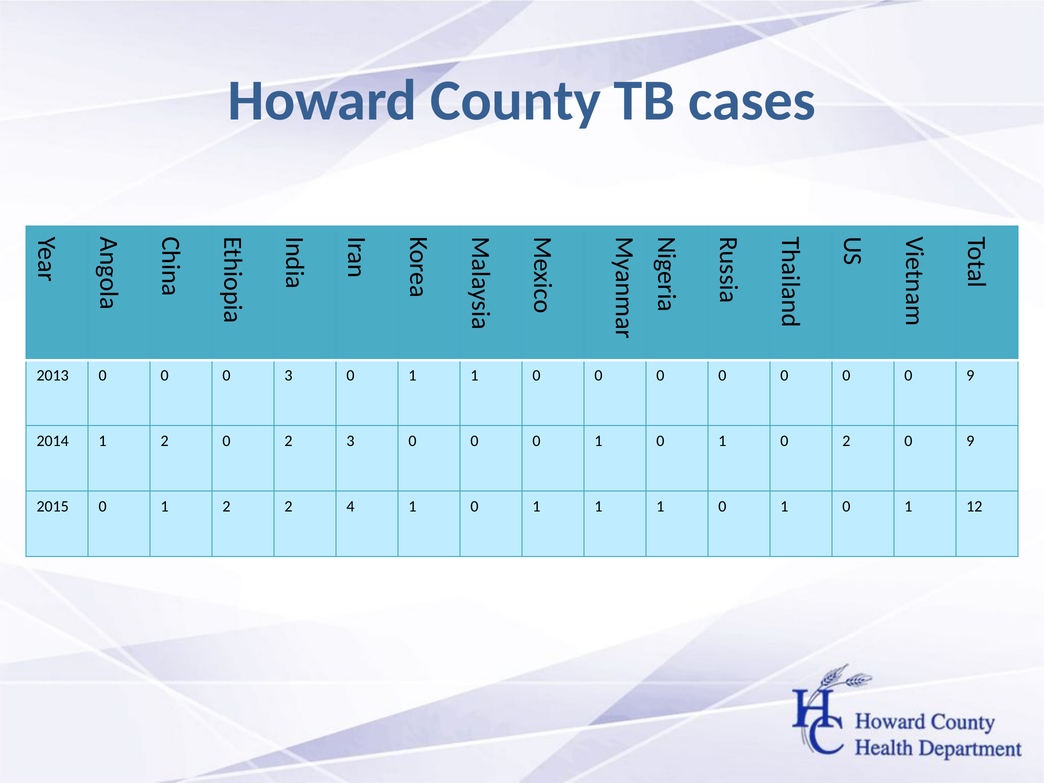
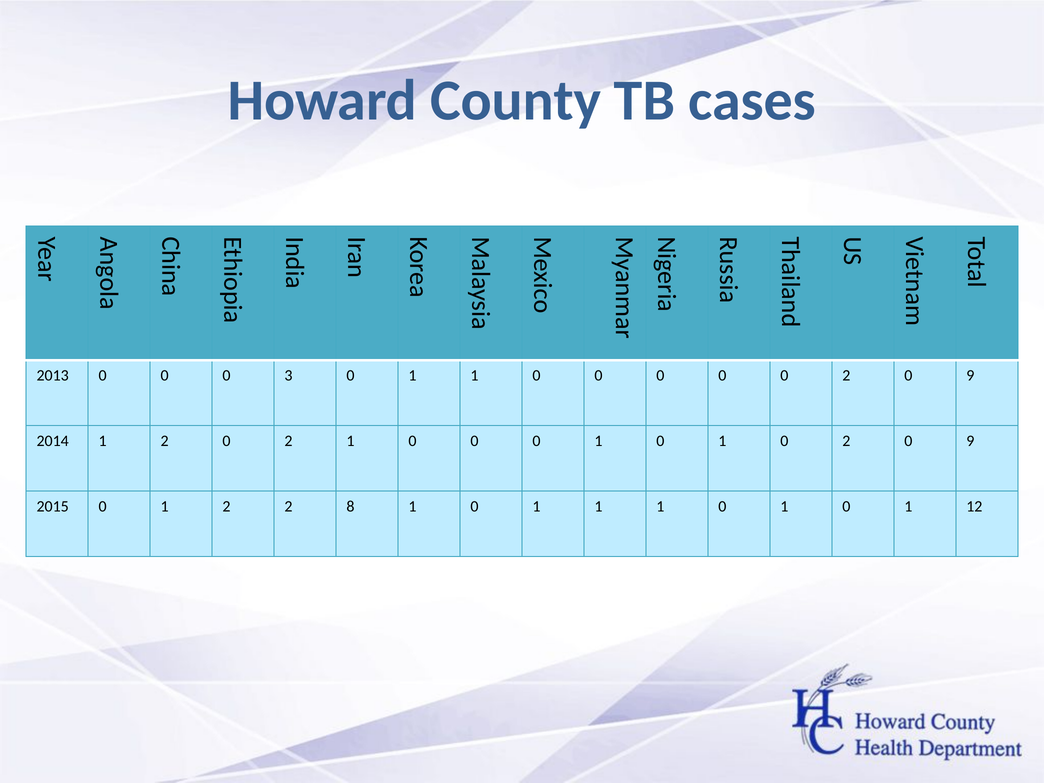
0 at (846, 376): 0 -> 2
2 3: 3 -> 1
4: 4 -> 8
